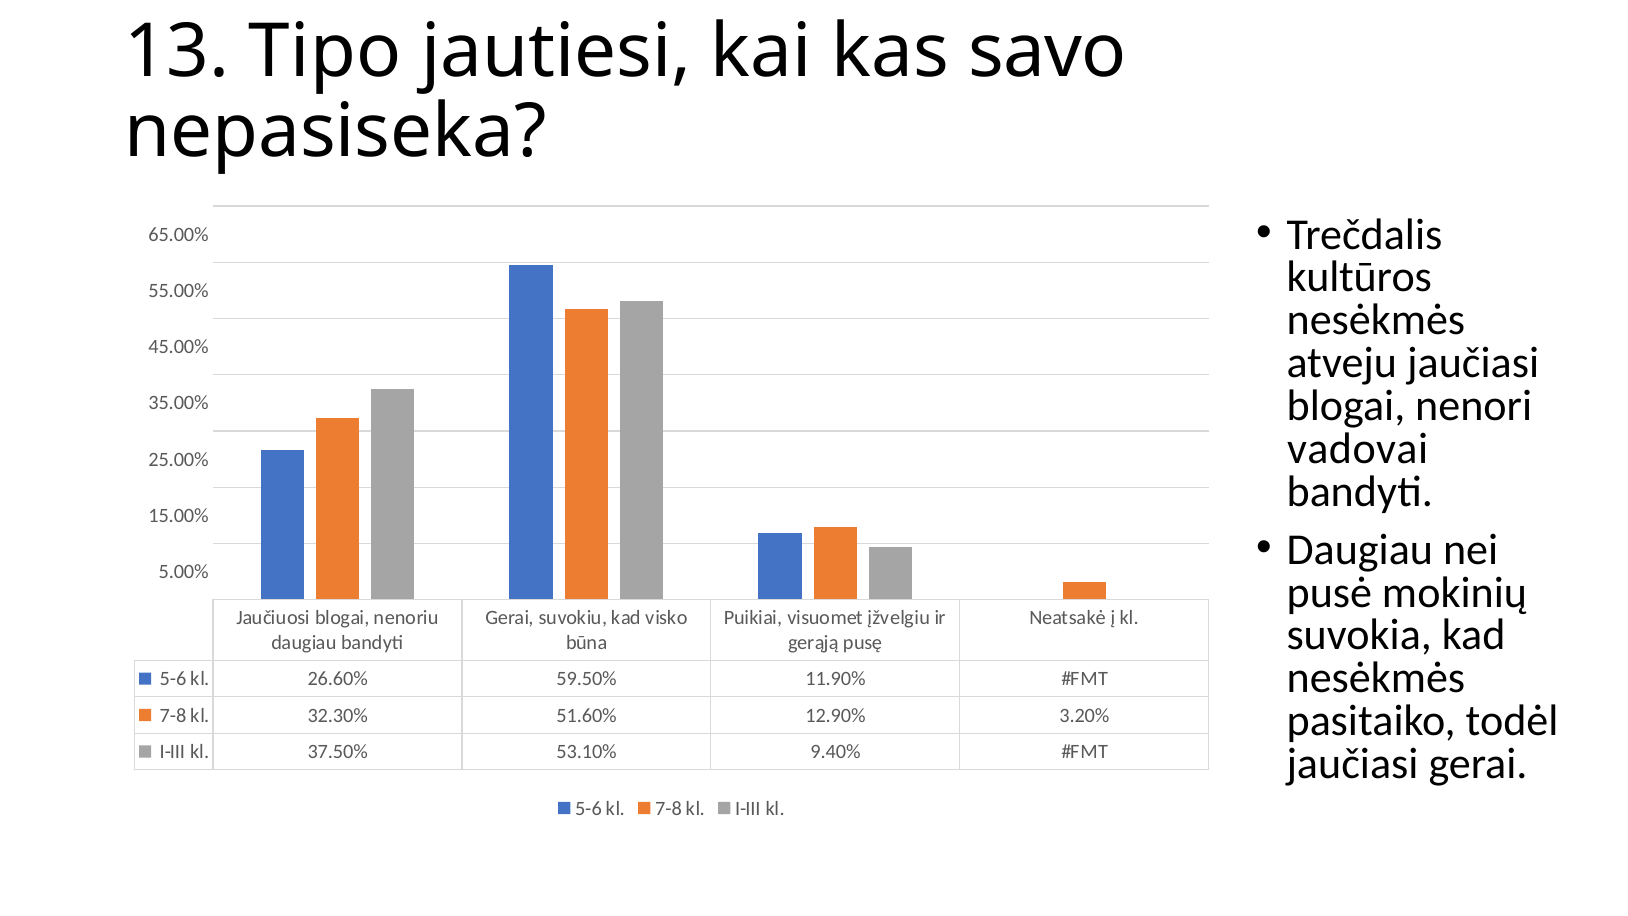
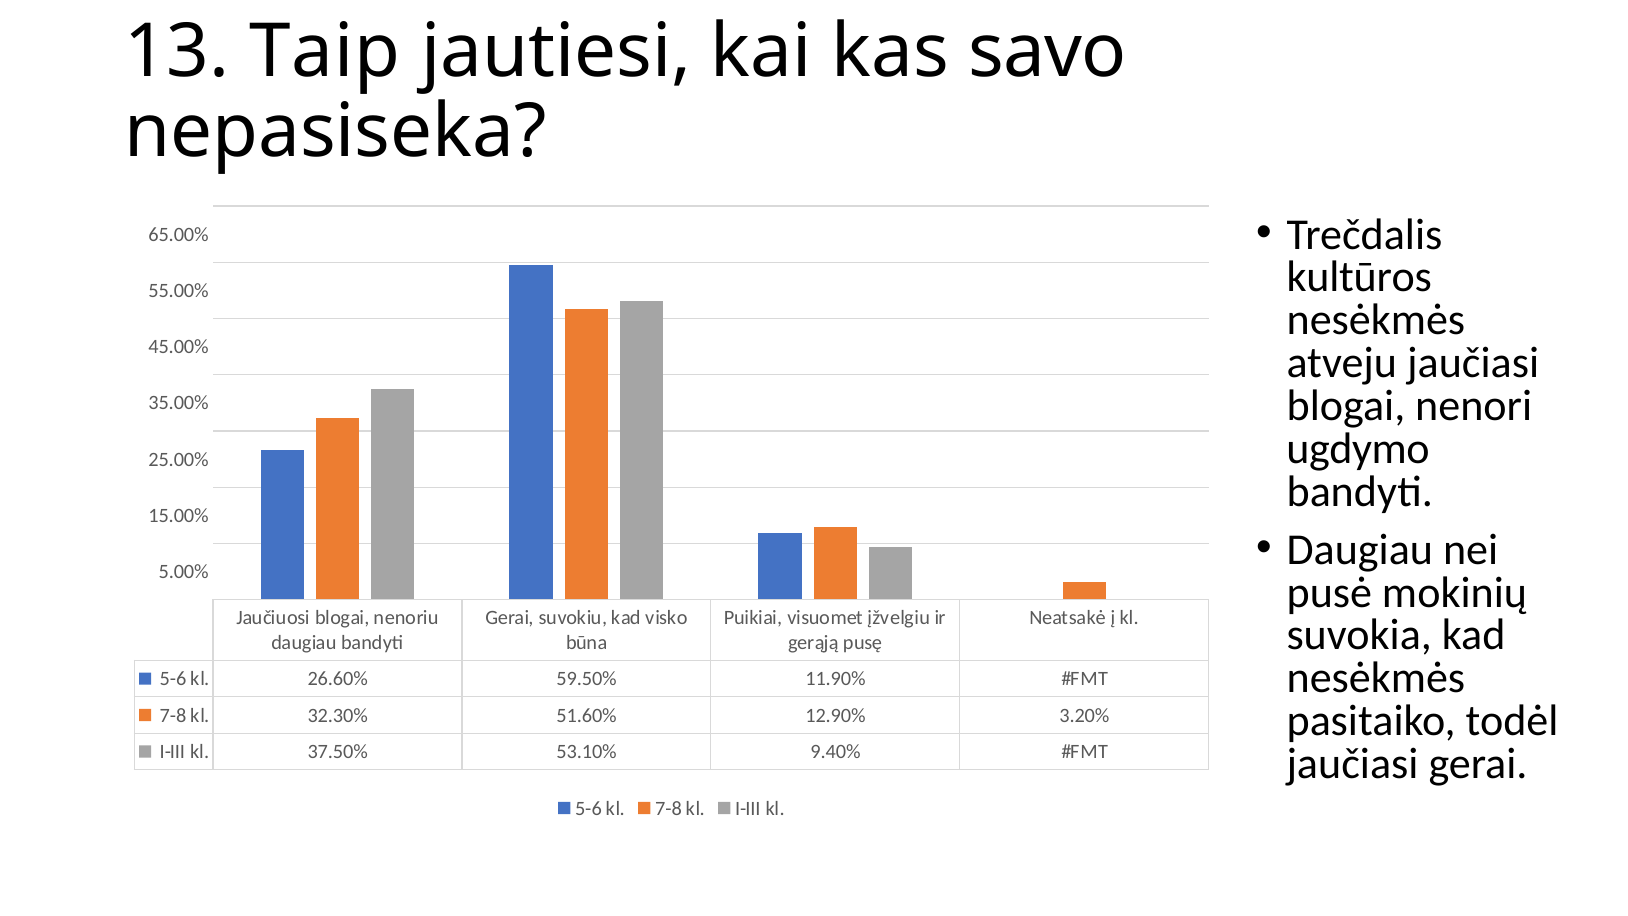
Tipo: Tipo -> Taip
vadovai: vadovai -> ugdymo
